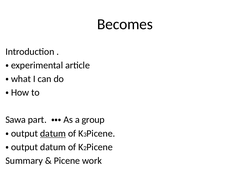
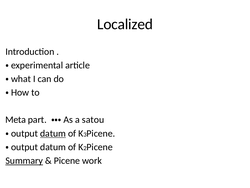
Becomes: Becomes -> Localized
Sawa: Sawa -> Meta
group: group -> satou
Summary underline: none -> present
